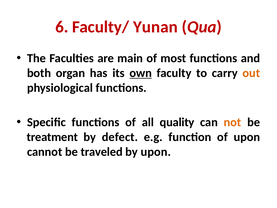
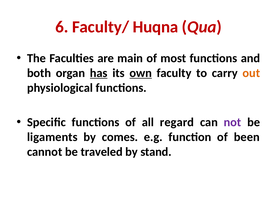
Yunan: Yunan -> Huqna
has underline: none -> present
quality: quality -> regard
not colour: orange -> purple
treatment: treatment -> ligaments
defect: defect -> comes
of upon: upon -> been
by upon: upon -> stand
